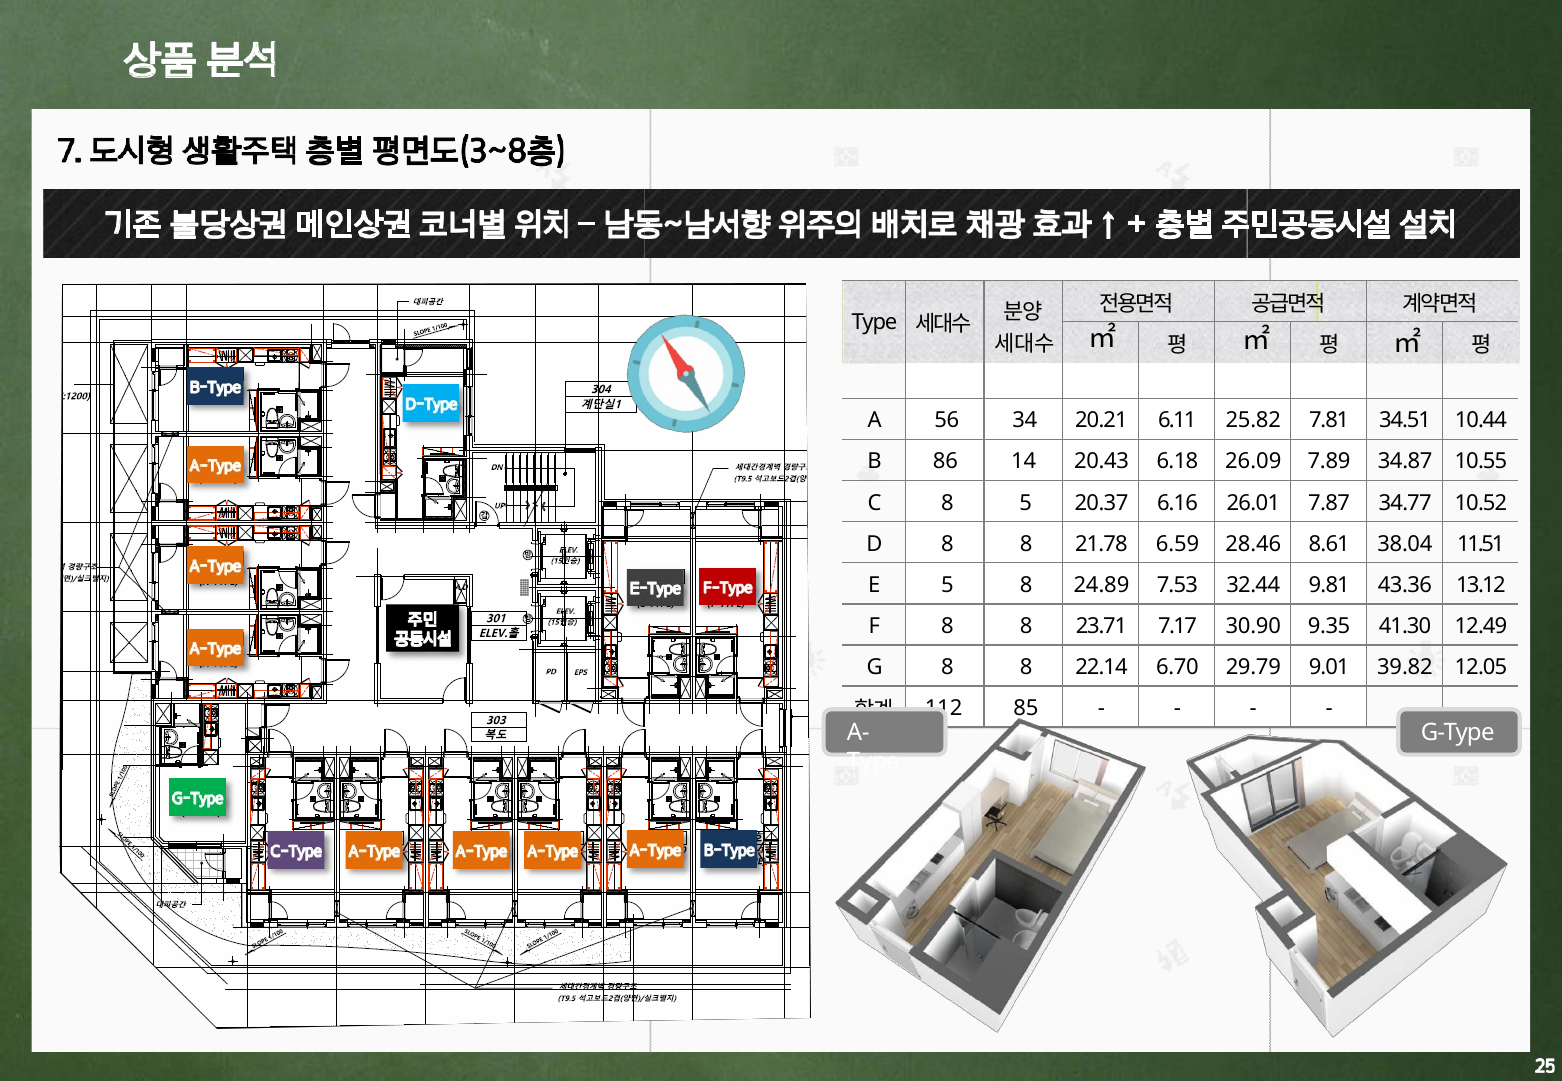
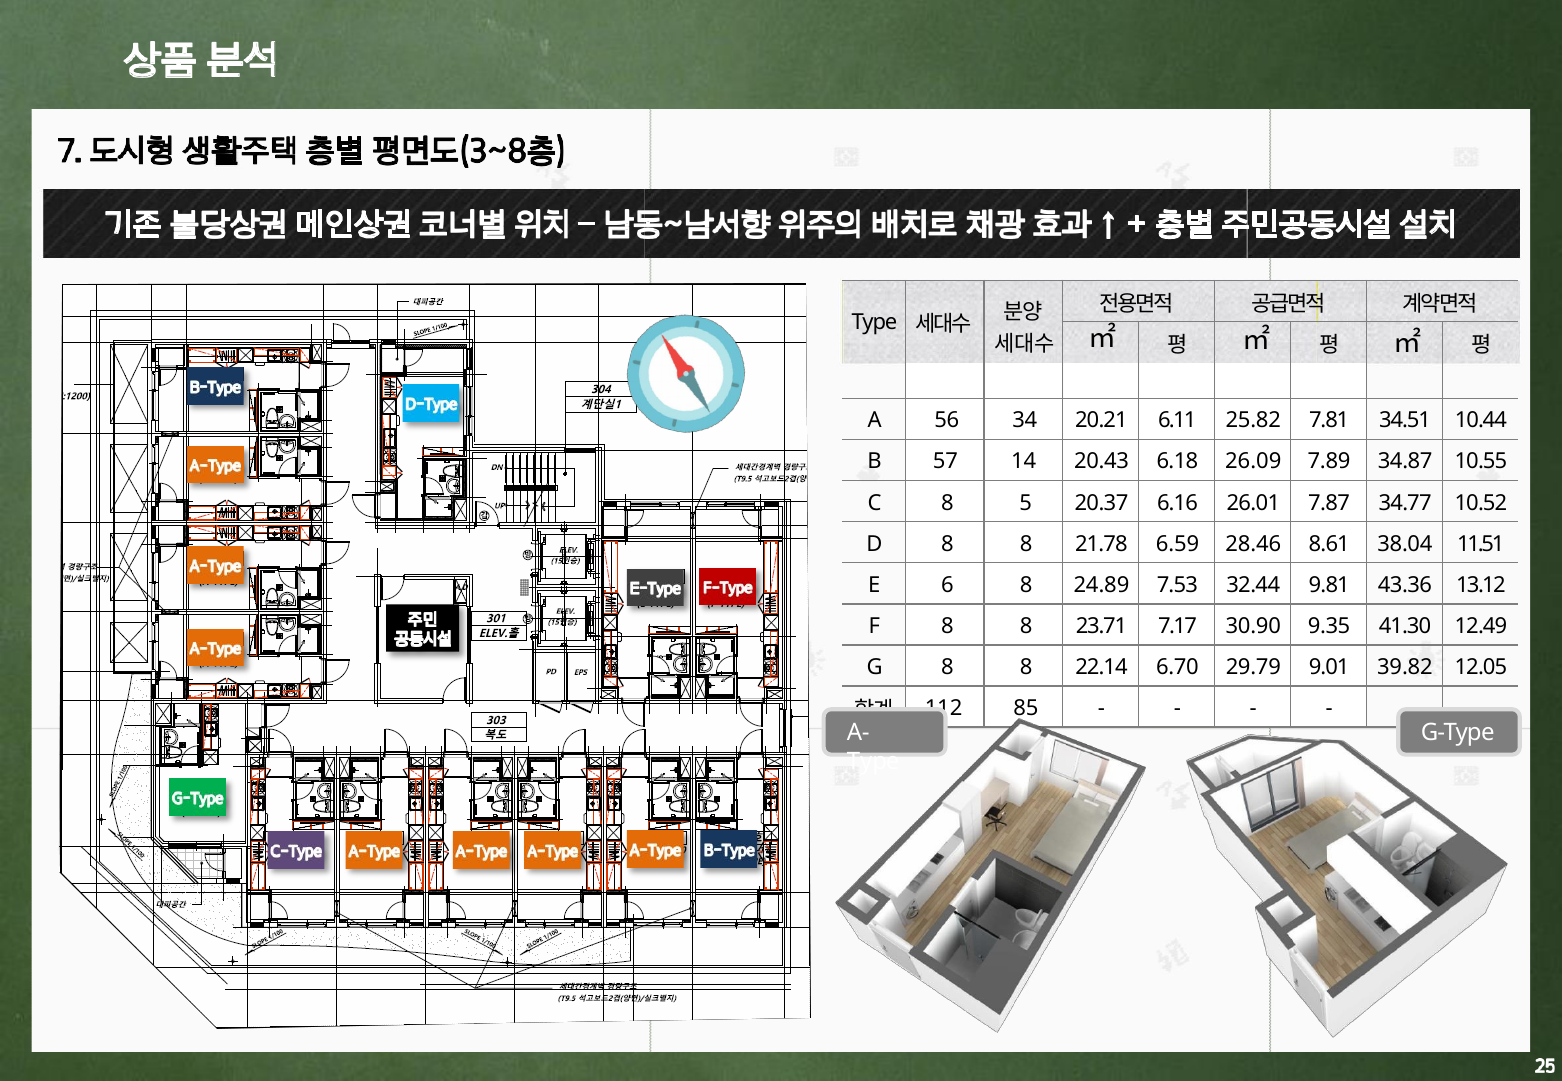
86: 86 -> 57
E 5: 5 -> 6
